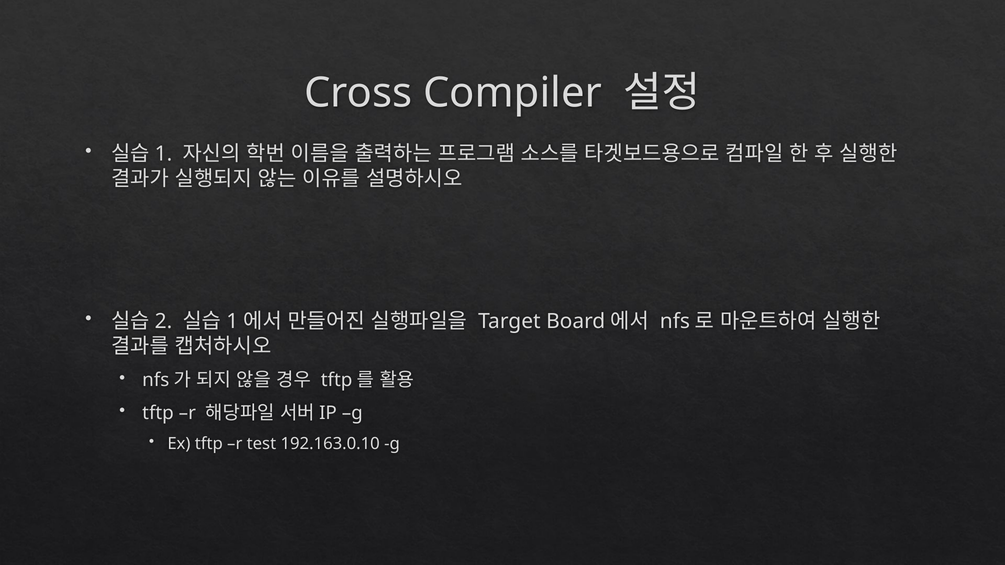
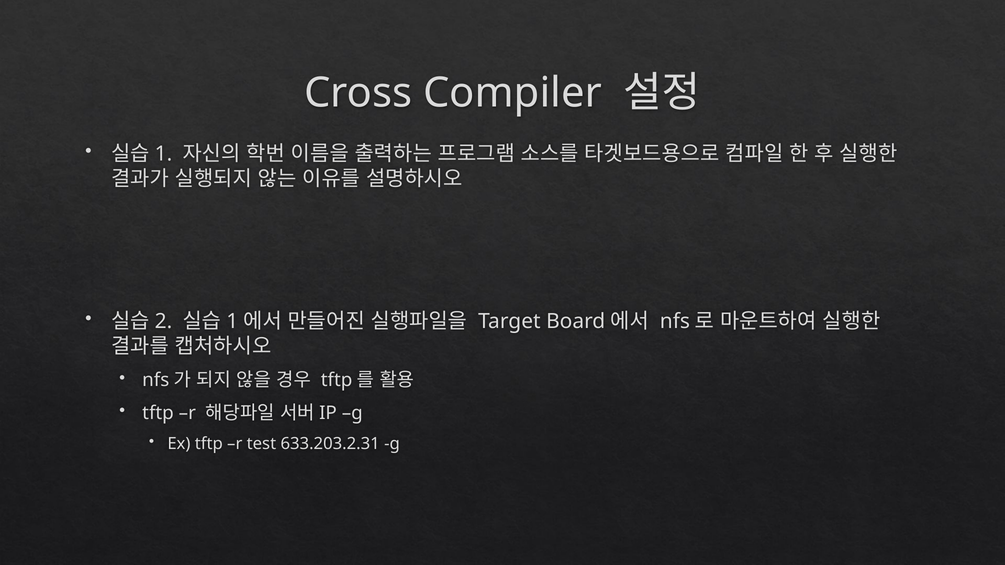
192.163.0.10: 192.163.0.10 -> 633.203.2.31
